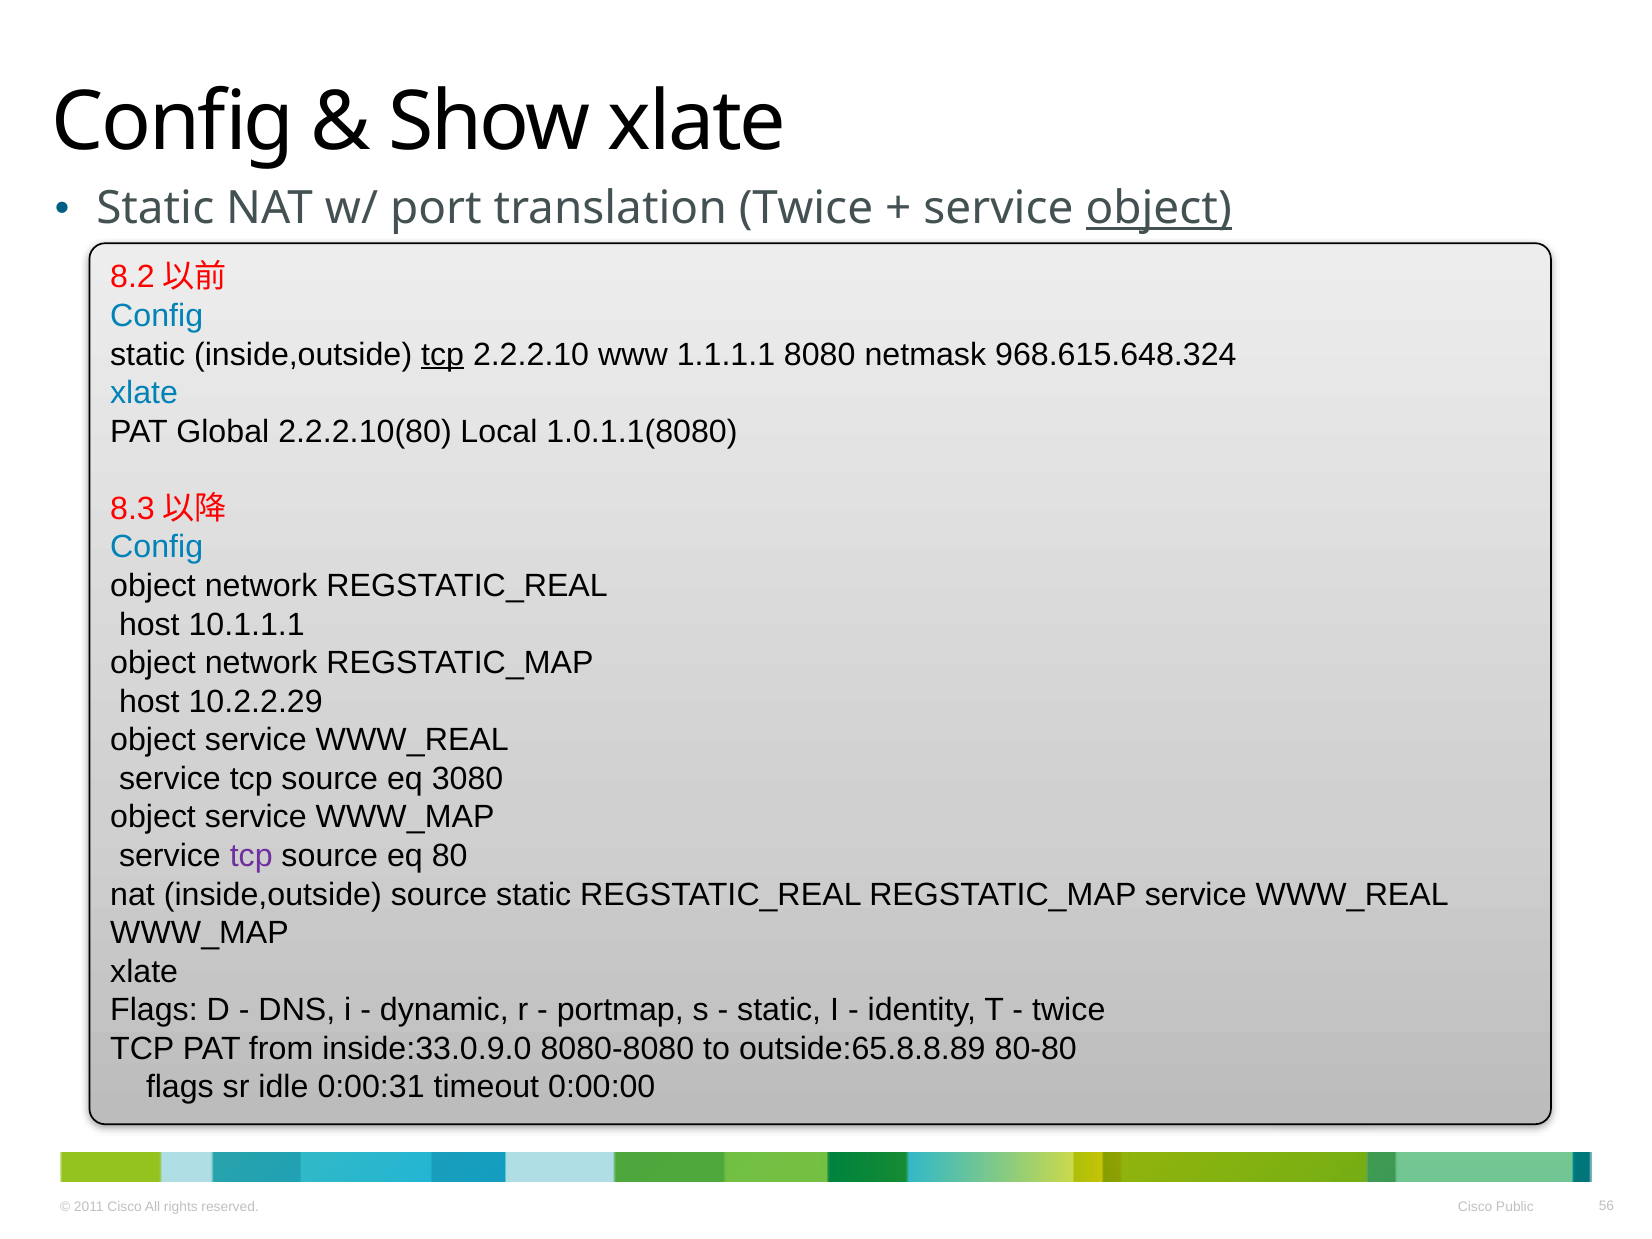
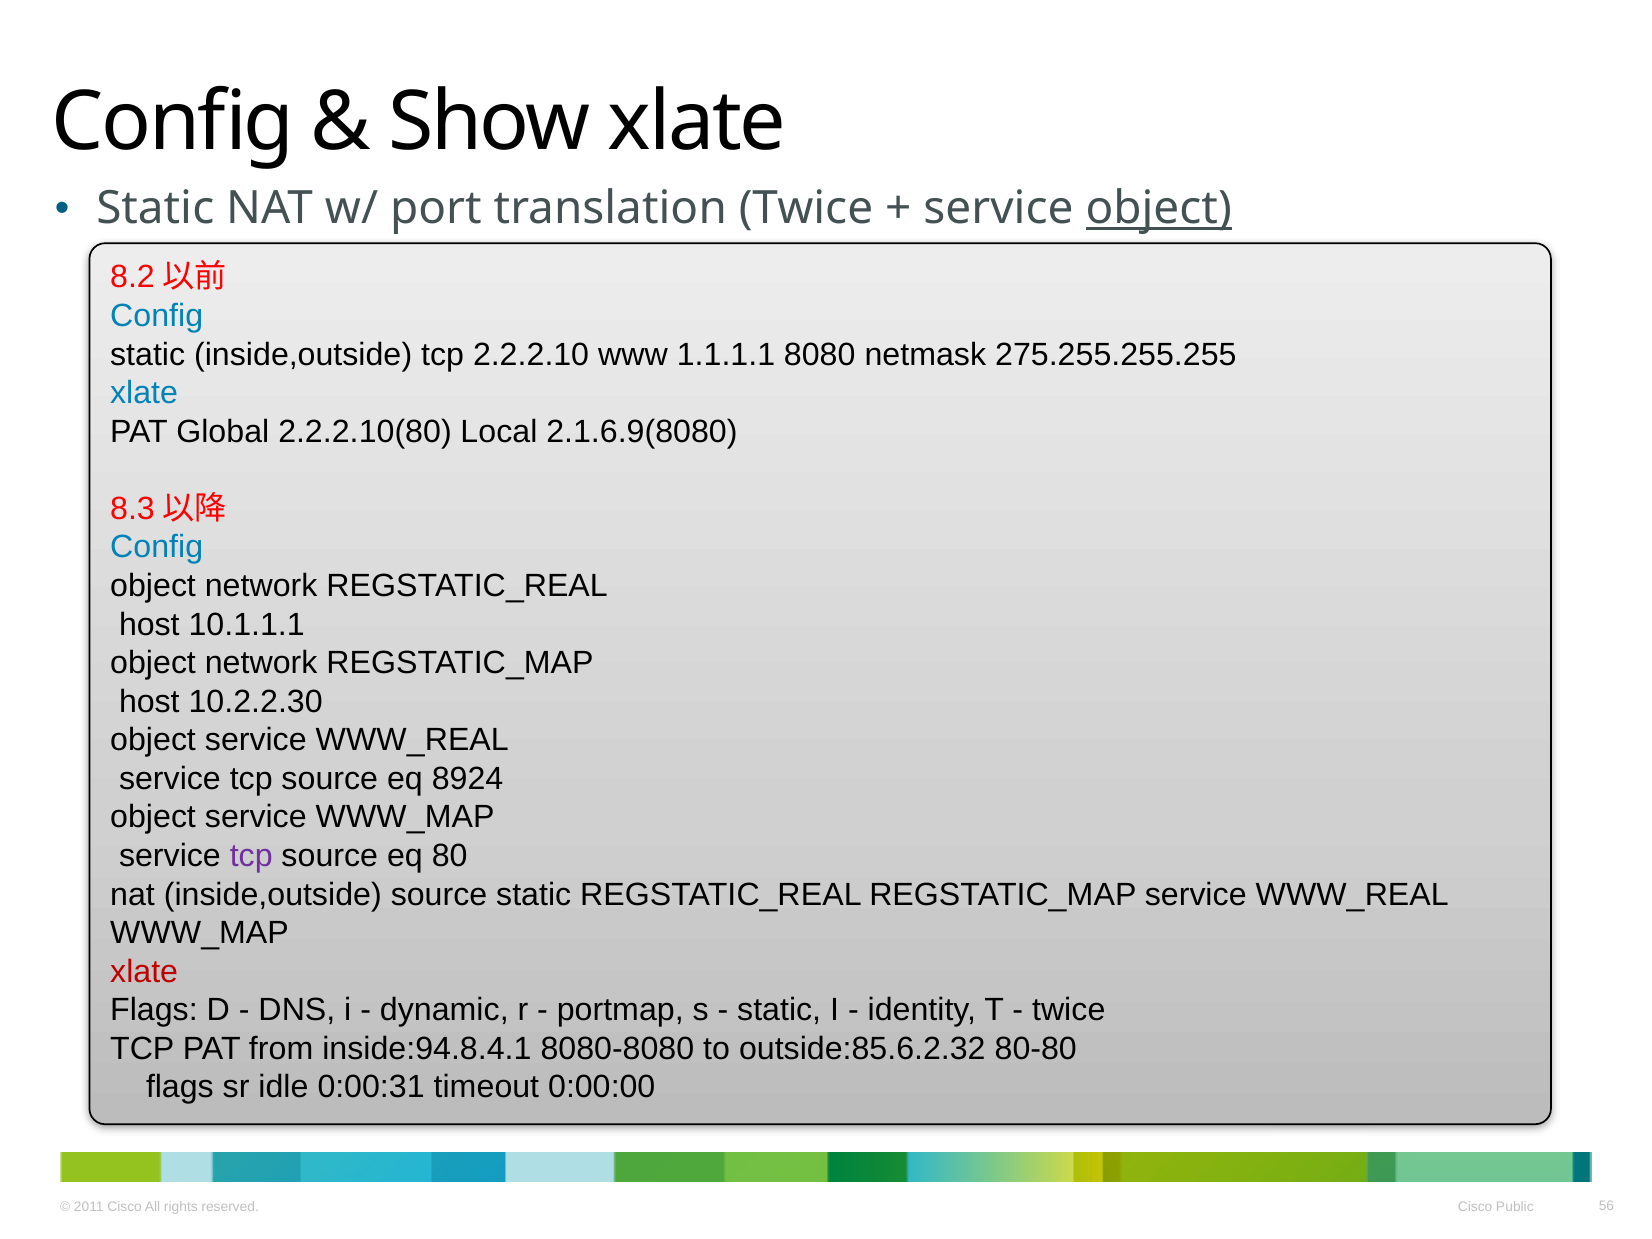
tcp at (443, 355) underline: present -> none
968.615.648.324: 968.615.648.324 -> 275.255.255.255
1.0.1.1(8080: 1.0.1.1(8080 -> 2.1.6.9(8080
10.2.2.29: 10.2.2.29 -> 10.2.2.30
3080: 3080 -> 8924
xlate at (144, 972) colour: black -> red
inside:33.0.9.0: inside:33.0.9.0 -> inside:94.8.4.1
outside:65.8.8.89: outside:65.8.8.89 -> outside:85.6.2.32
